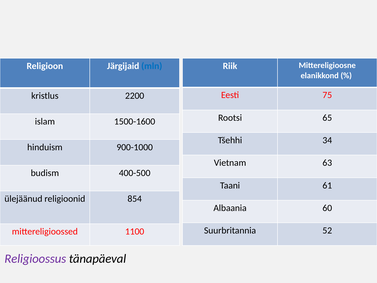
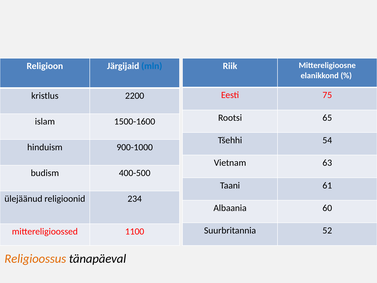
34: 34 -> 54
854: 854 -> 234
Religioossus colour: purple -> orange
